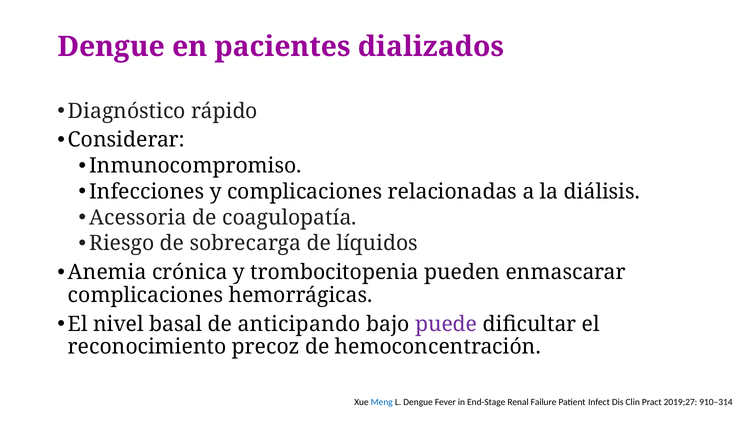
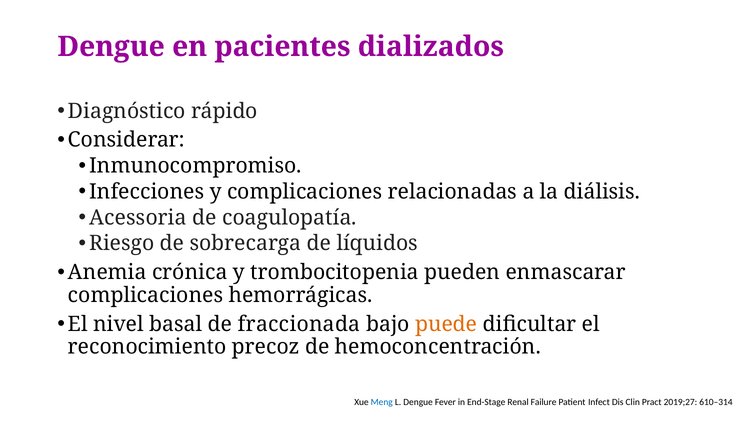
anticipando: anticipando -> fraccionada
puede colour: purple -> orange
910–314: 910–314 -> 610–314
